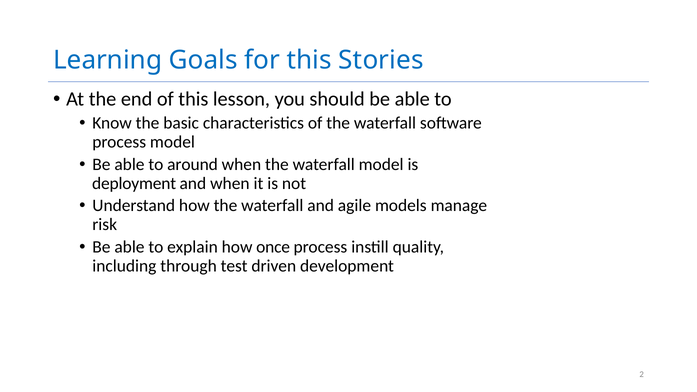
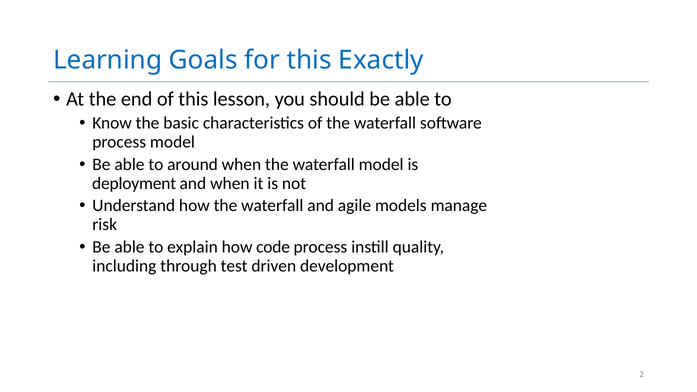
Stories: Stories -> Exactly
once: once -> code
